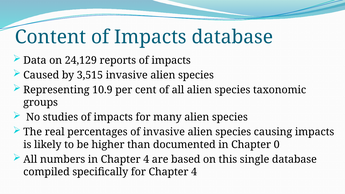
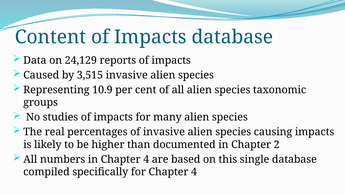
0: 0 -> 2
